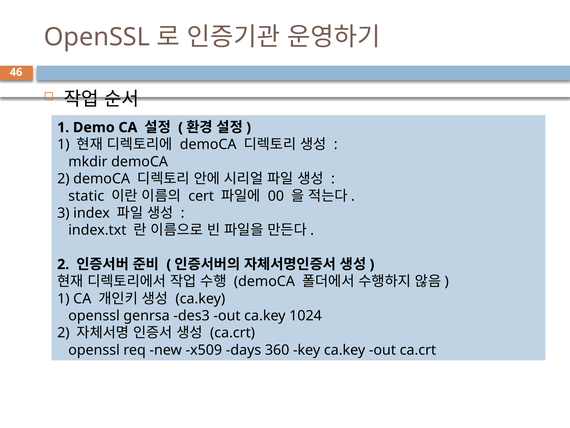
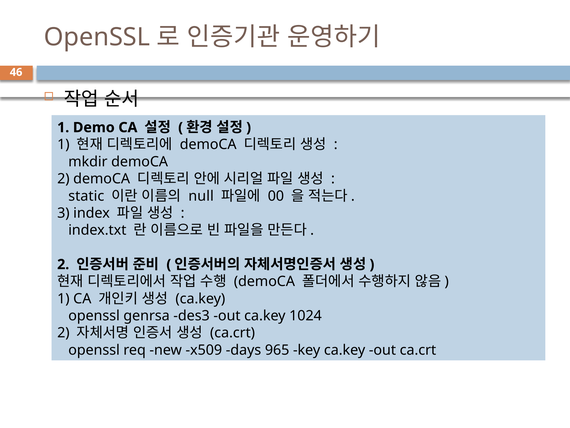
cert: cert -> null
360: 360 -> 965
